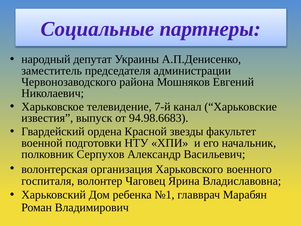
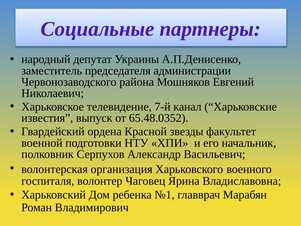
94.98.6683: 94.98.6683 -> 65.48.0352
